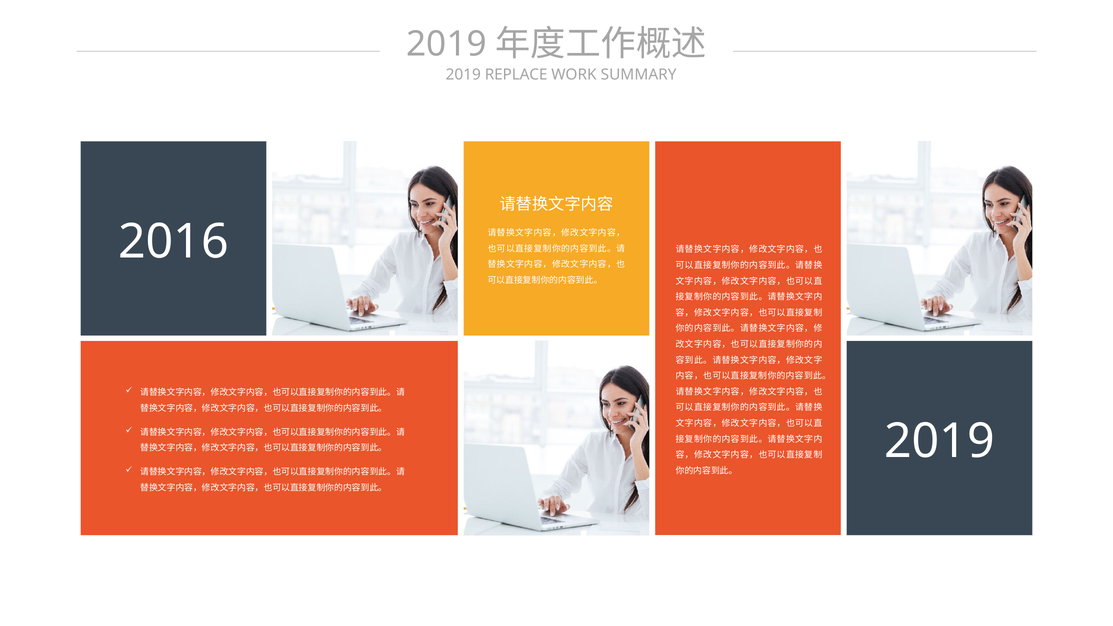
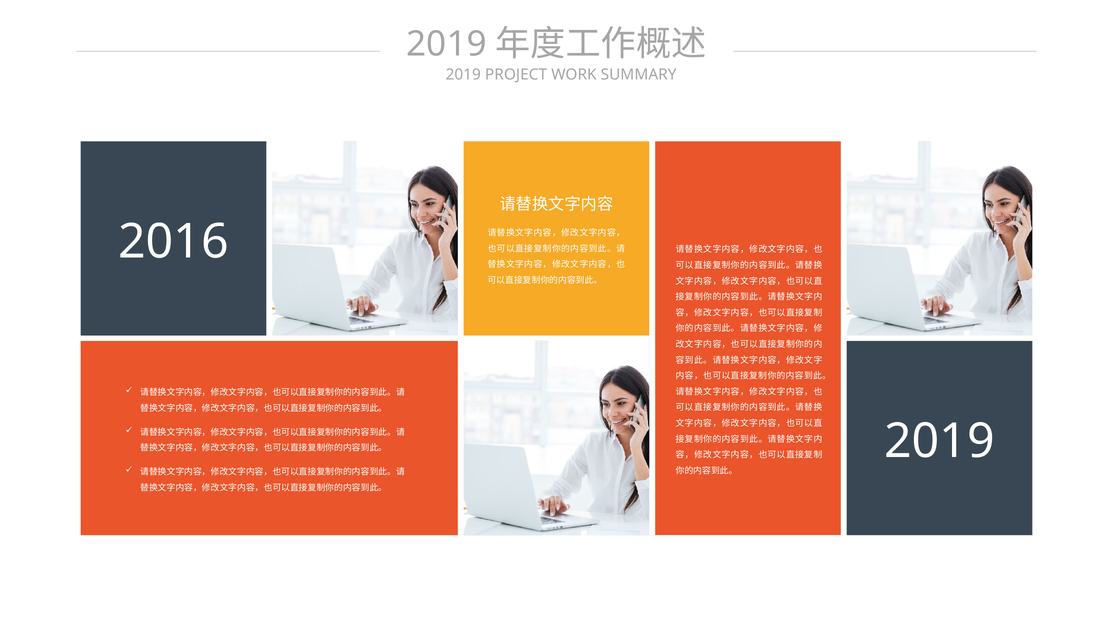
REPLACE: REPLACE -> PROJECT
